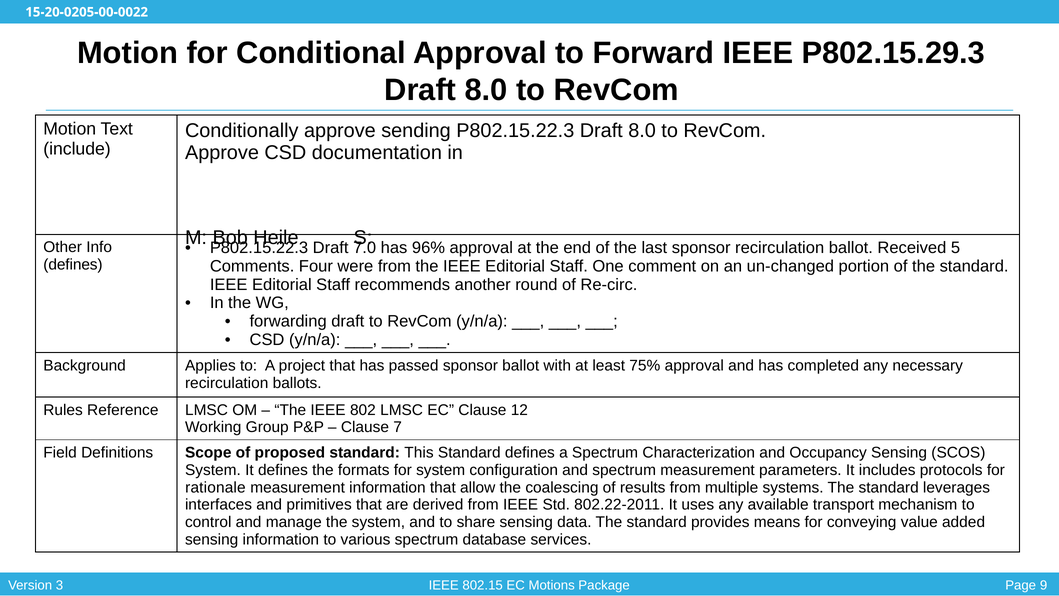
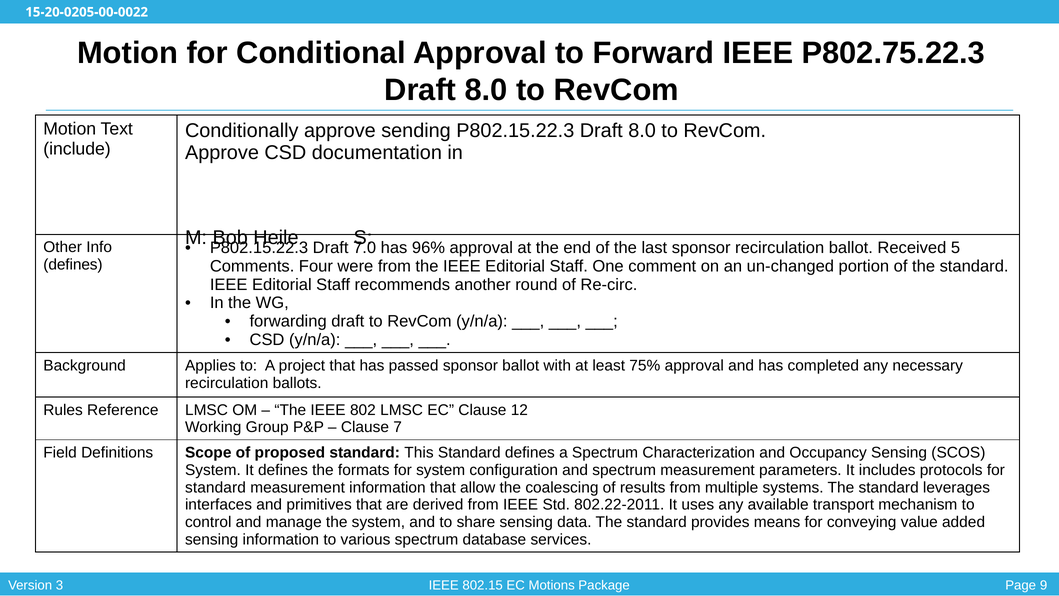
P802.15.29.3: P802.15.29.3 -> P802.75.22.3
rationale at (215, 487): rationale -> standard
